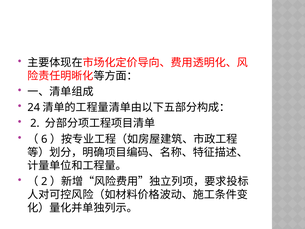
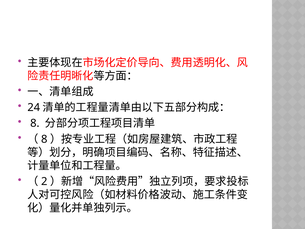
2 at (35, 123): 2 -> 8
6 at (44, 139): 6 -> 8
